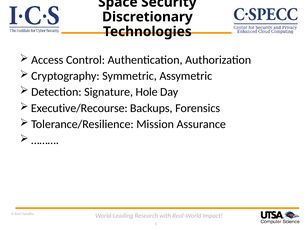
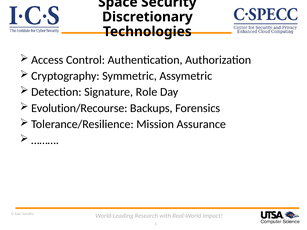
Hole: Hole -> Role
Executive/Recourse: Executive/Recourse -> Evolution/Recourse
